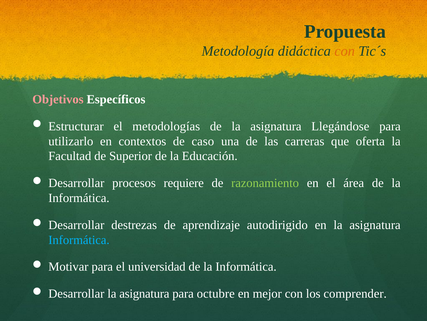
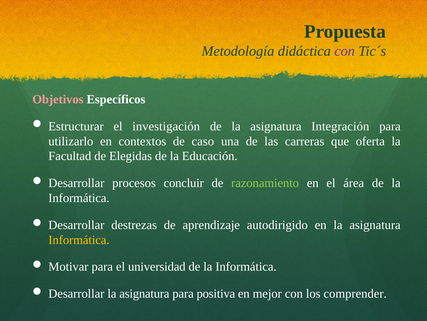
con at (345, 51) colour: orange -> purple
metodologías: metodologías -> investigación
Llegándose: Llegándose -> Integración
Superior: Superior -> Elegidas
requiere: requiere -> concluir
Informática at (79, 239) colour: light blue -> yellow
octubre: octubre -> positiva
